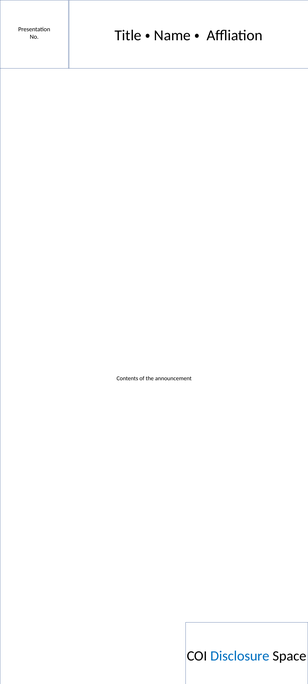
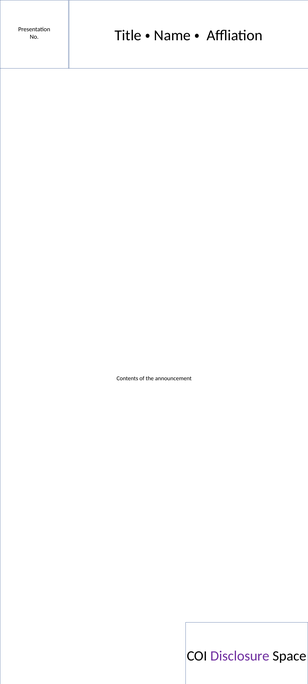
Disclosure colour: blue -> purple
